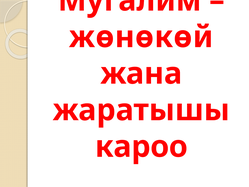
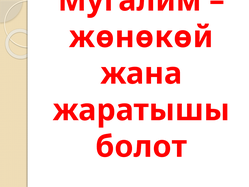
кароо: кароо -> болот
